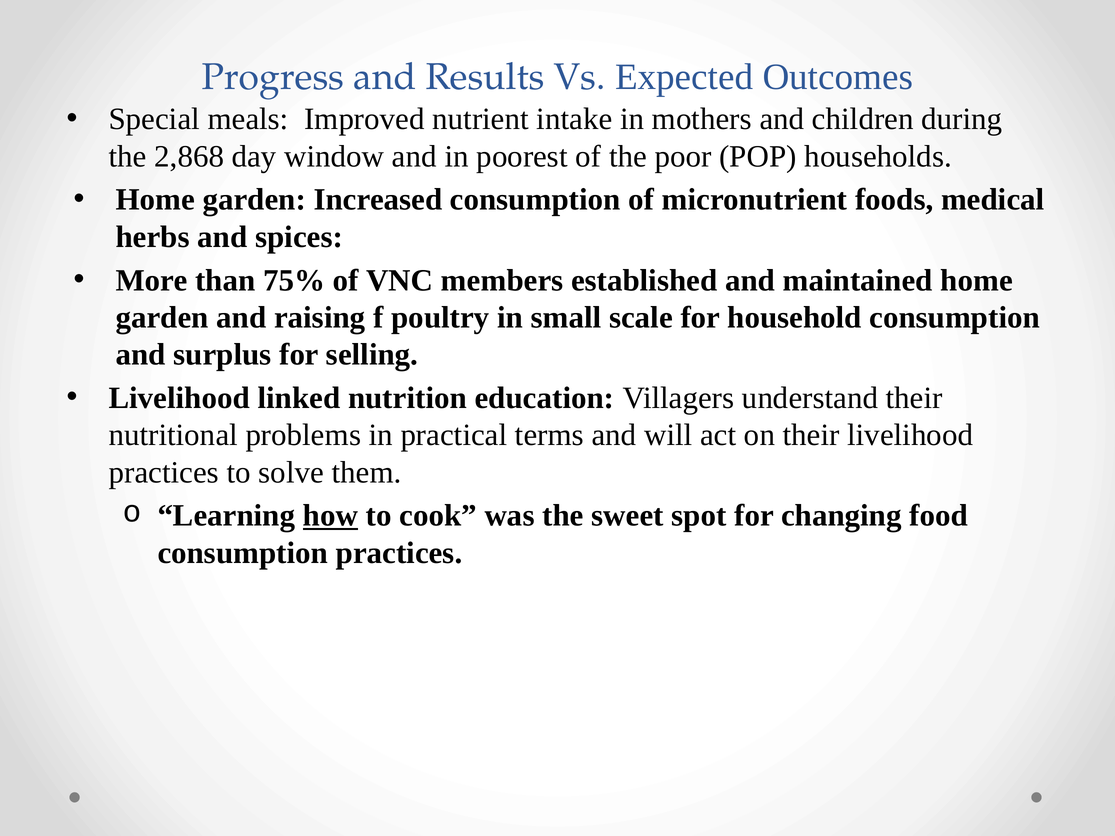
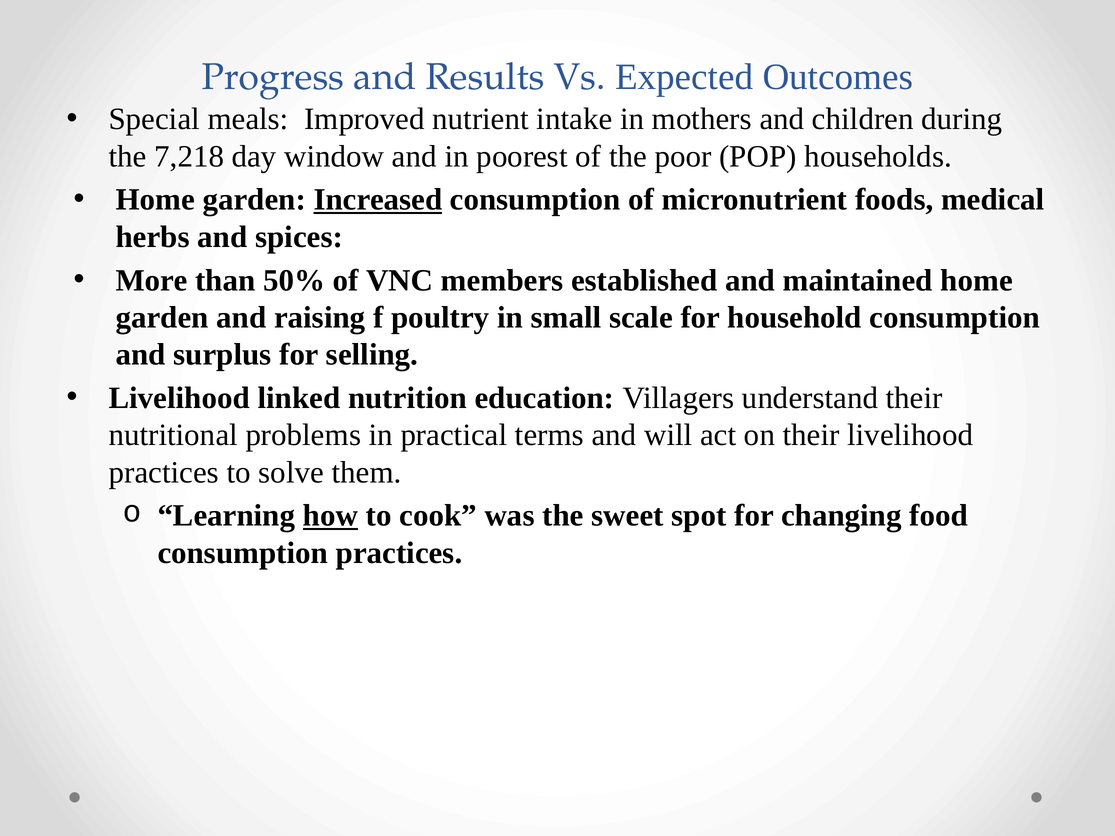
2,868: 2,868 -> 7,218
Increased underline: none -> present
75%: 75% -> 50%
